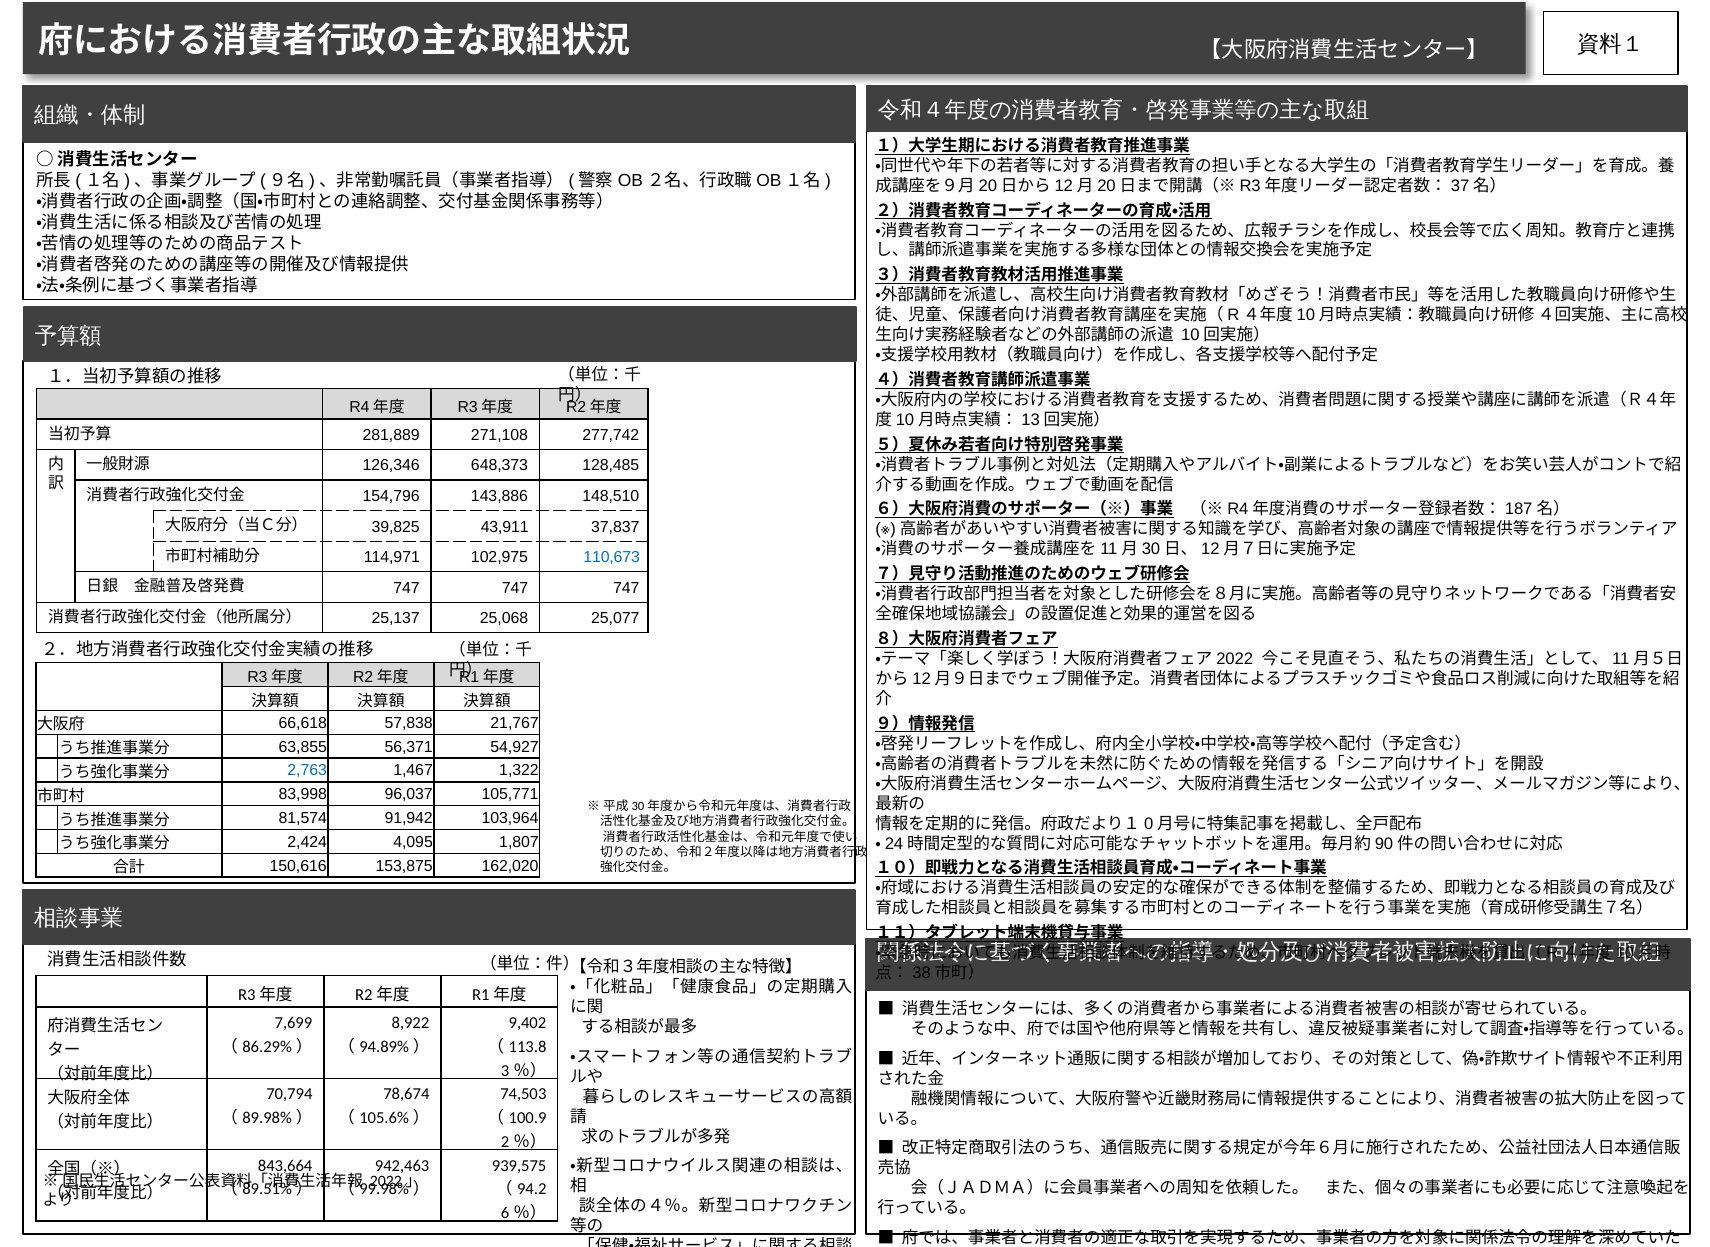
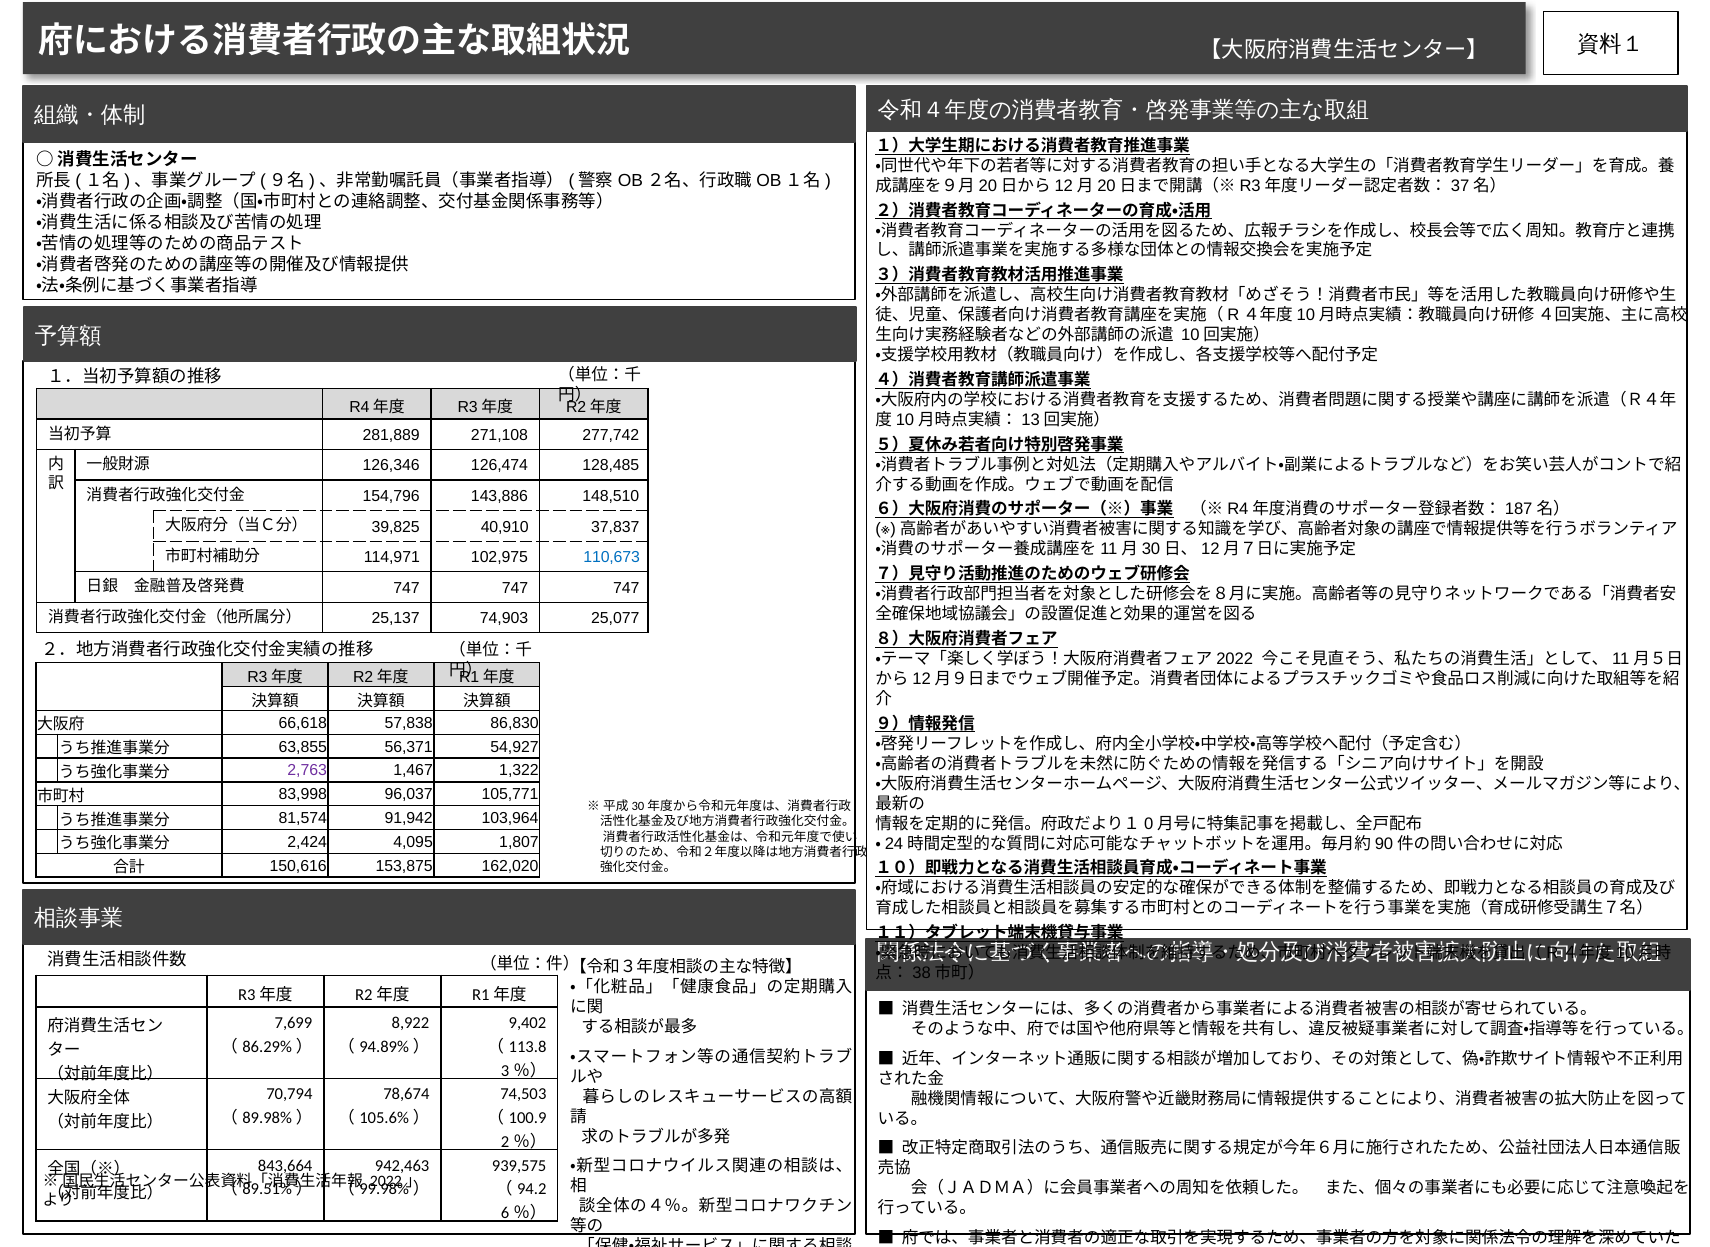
648,373: 648,373 -> 126,474
43,911: 43,911 -> 40,910
25,068: 25,068 -> 74,903
21,767: 21,767 -> 86,830
2,763 colour: blue -> purple
